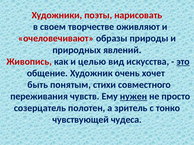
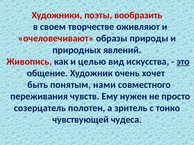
нарисовать: нарисовать -> вообразить
стихи: стихи -> нами
нужен underline: present -> none
